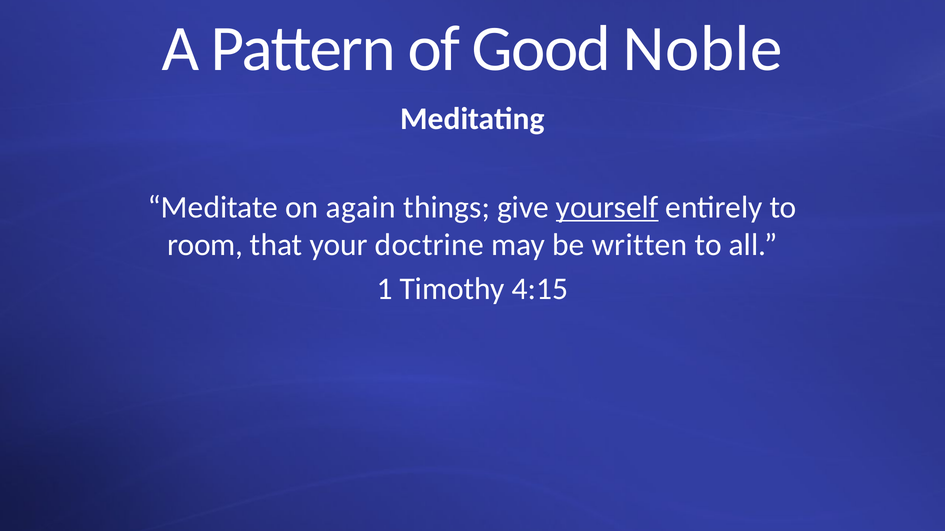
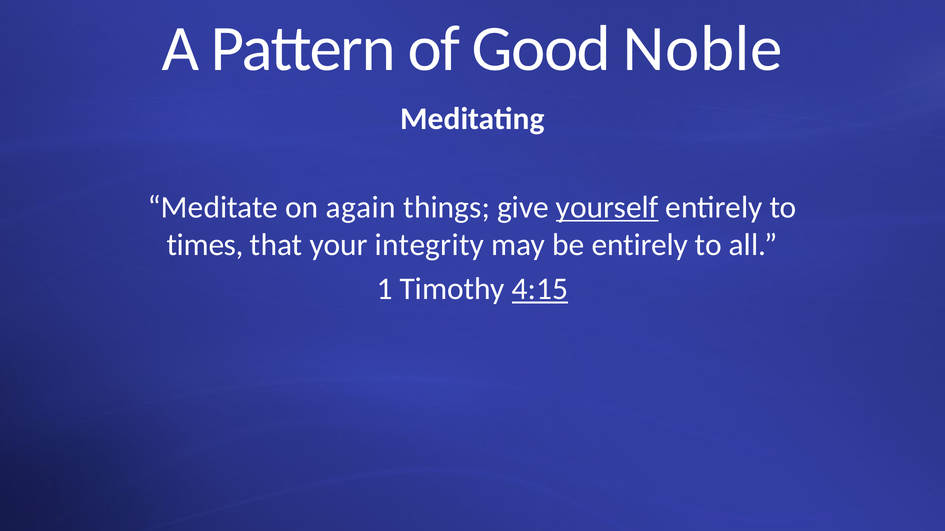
room: room -> times
doctrine: doctrine -> integrity
be written: written -> entirely
4:15 underline: none -> present
